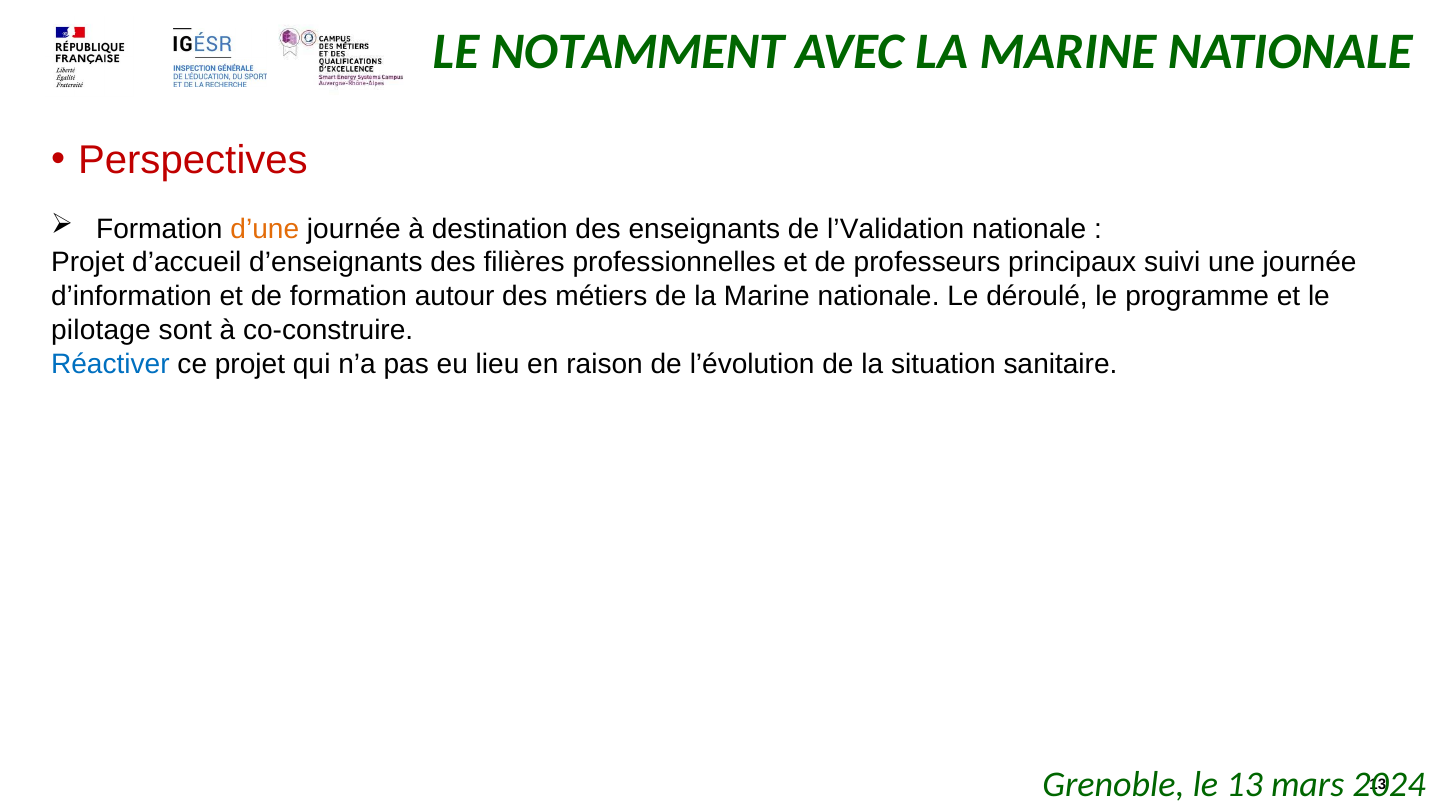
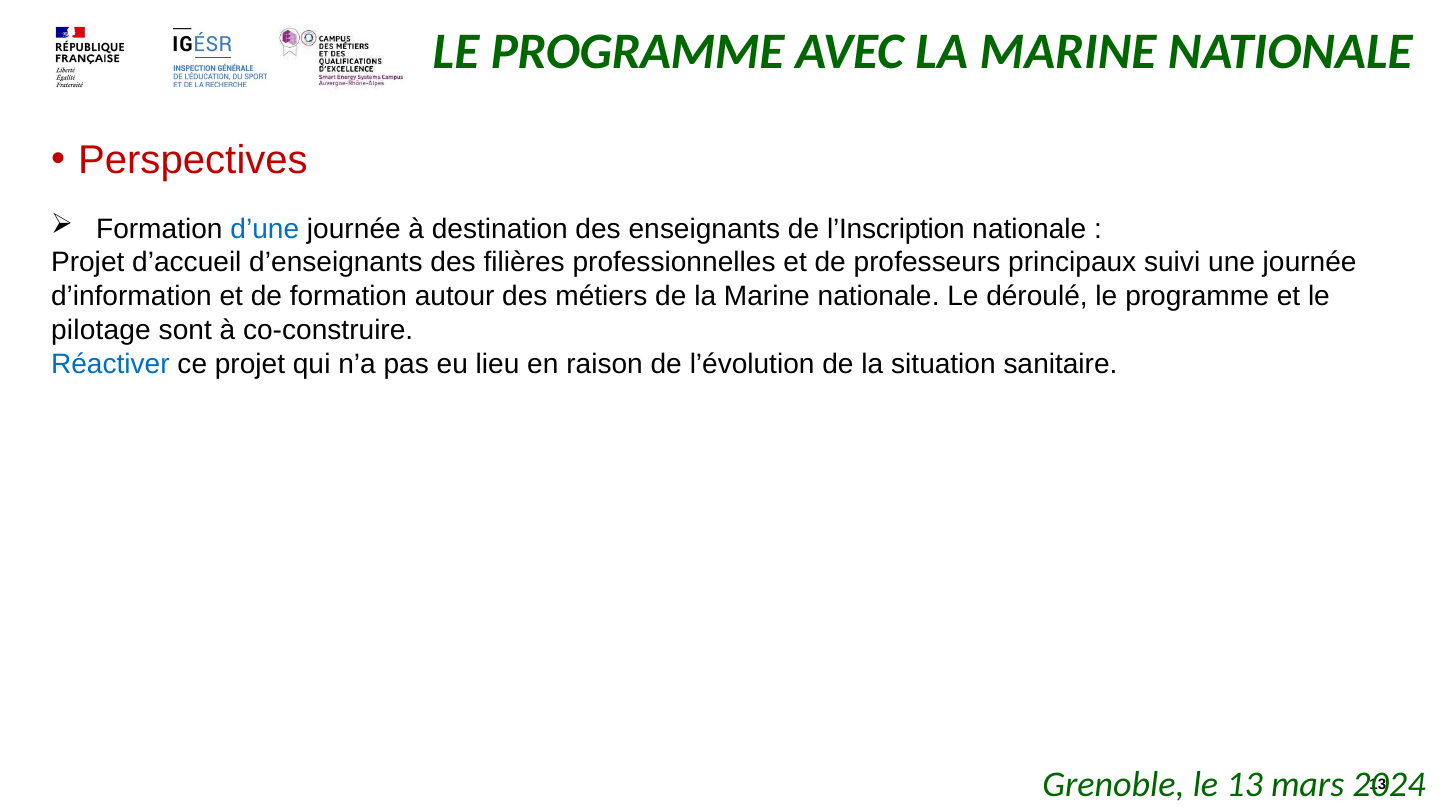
NOTAMMENT at (638, 51): NOTAMMENT -> PROGRAMME
d’une colour: orange -> blue
l’Validation: l’Validation -> l’Inscription
